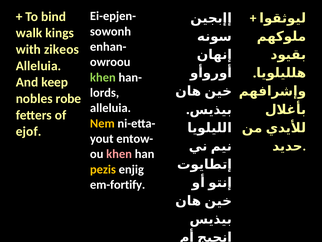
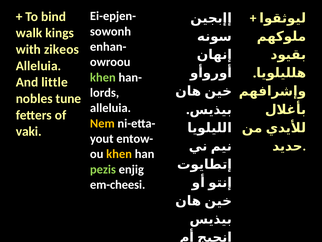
keep: keep -> little
robe: robe -> tune
ejof: ejof -> vaki
khen at (119, 154) colour: pink -> yellow
pezis colour: yellow -> light green
em-fortify: em-fortify -> em-cheesi
